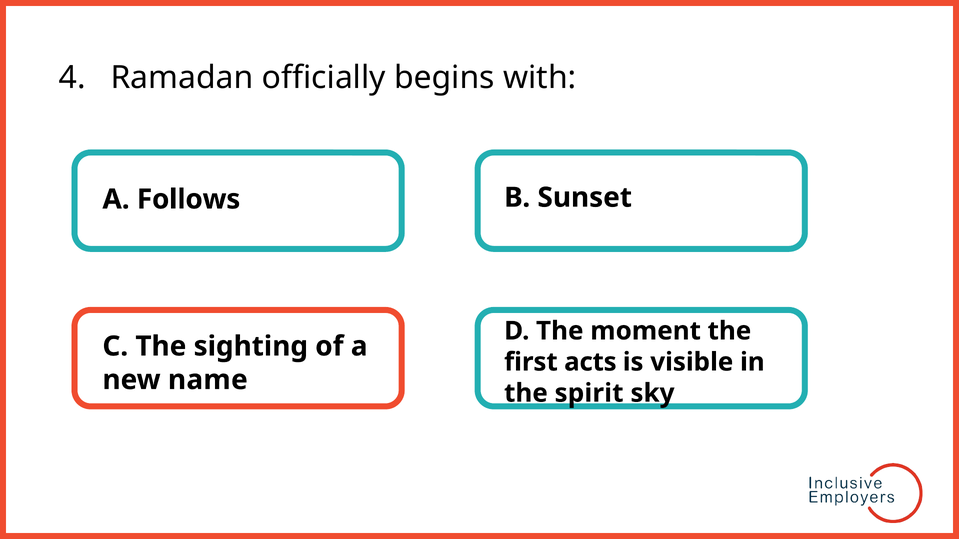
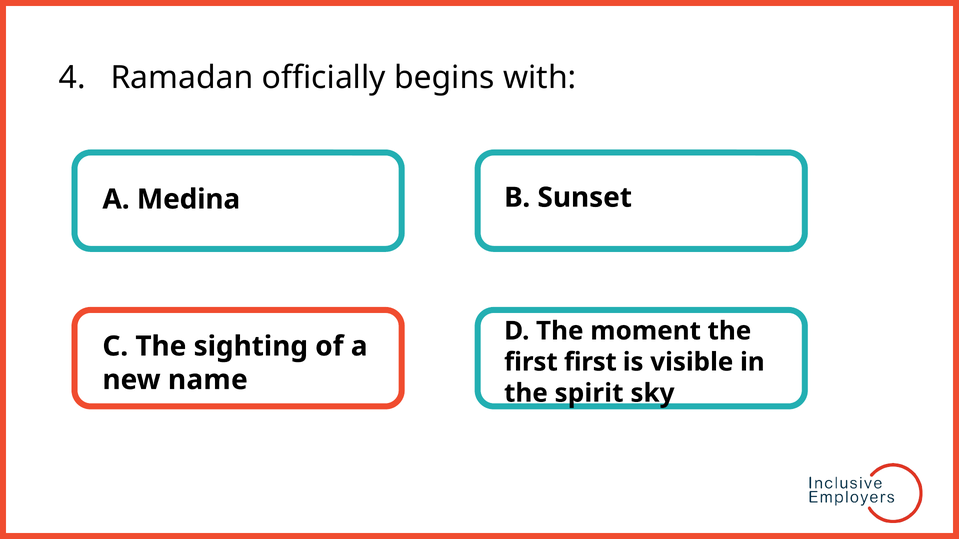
Follows: Follows -> Medina
first acts: acts -> first
